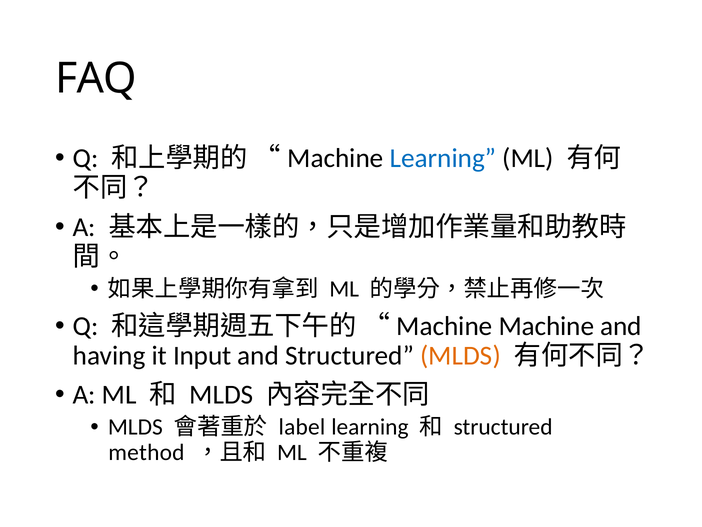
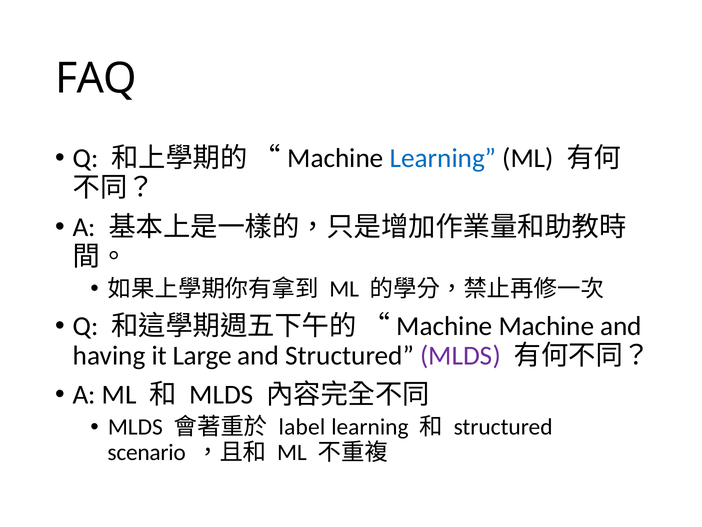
Input: Input -> Large
MLDS at (460, 355) colour: orange -> purple
method: method -> scenario
